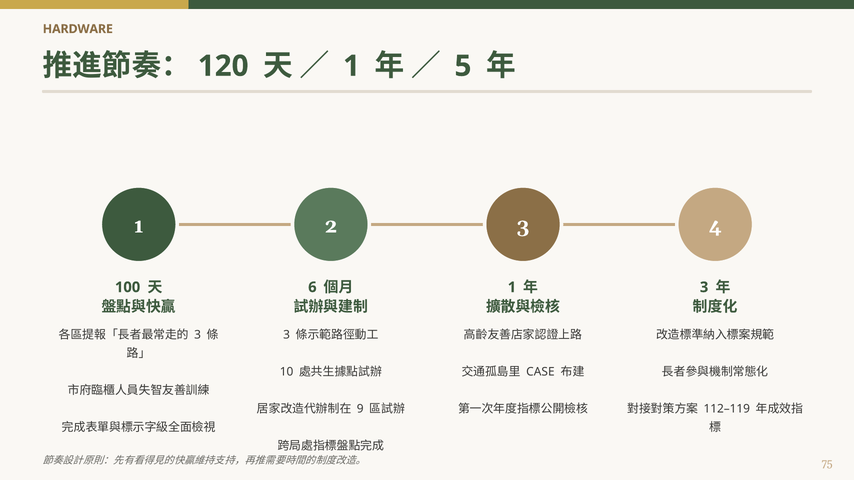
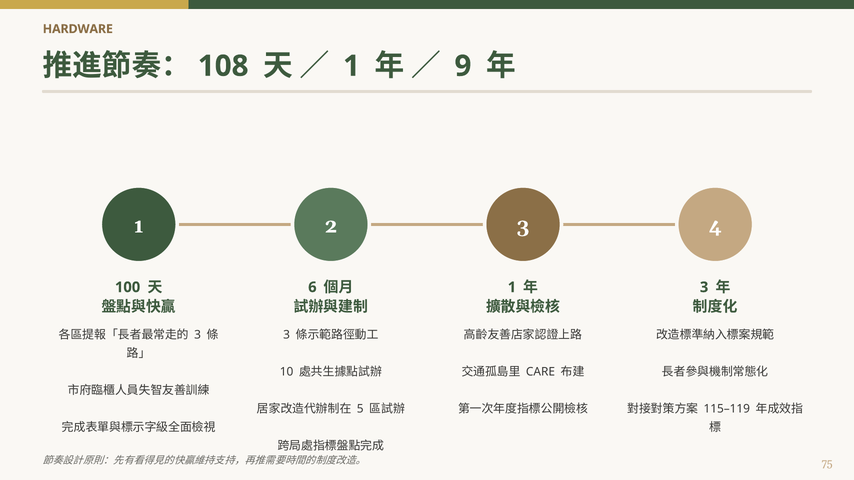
120: 120 -> 108
5: 5 -> 9
CASE: CASE -> CARE
9: 9 -> 5
112–119: 112–119 -> 115–119
